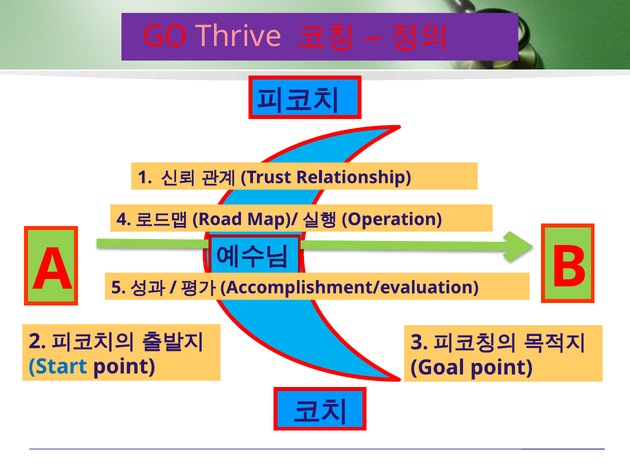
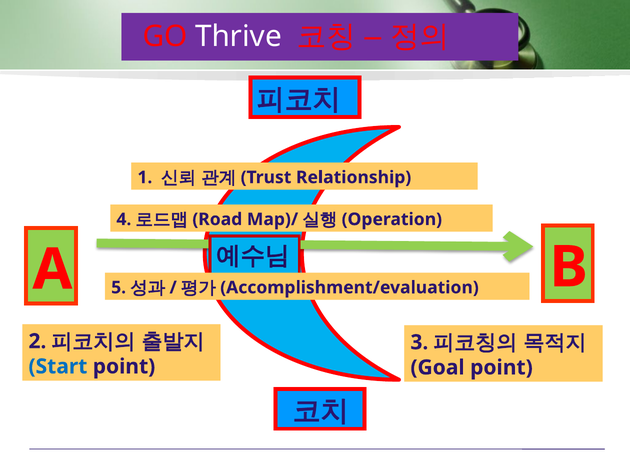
Thrive colour: pink -> white
